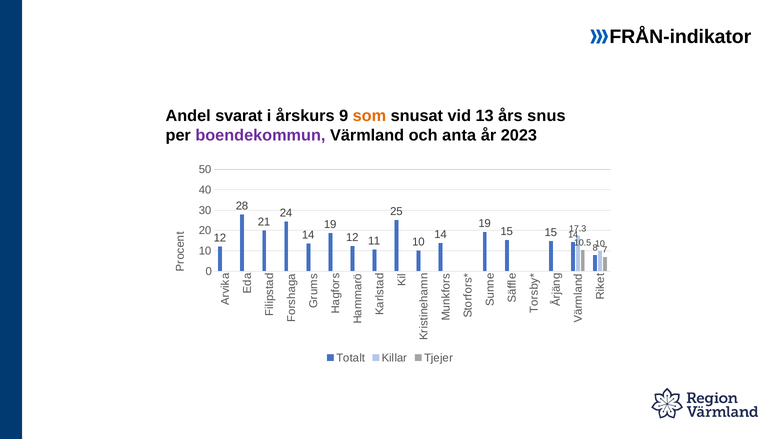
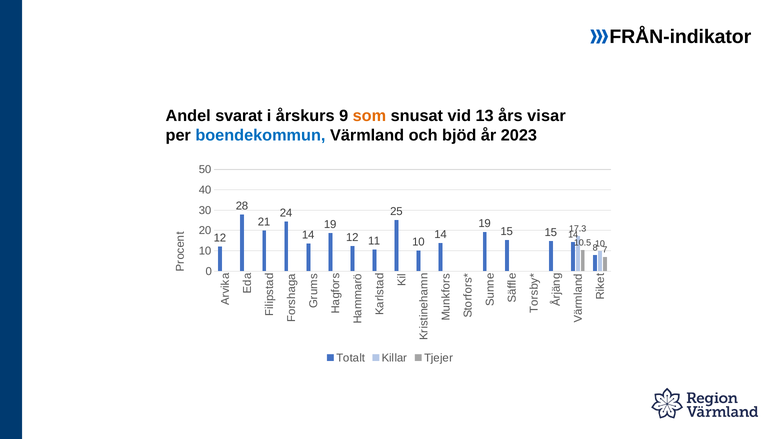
snus: snus -> visar
boendekommun colour: purple -> blue
anta: anta -> bjöd
